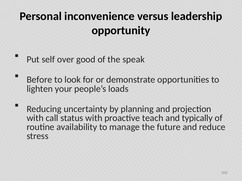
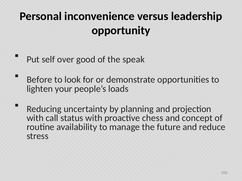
teach: teach -> chess
typically: typically -> concept
